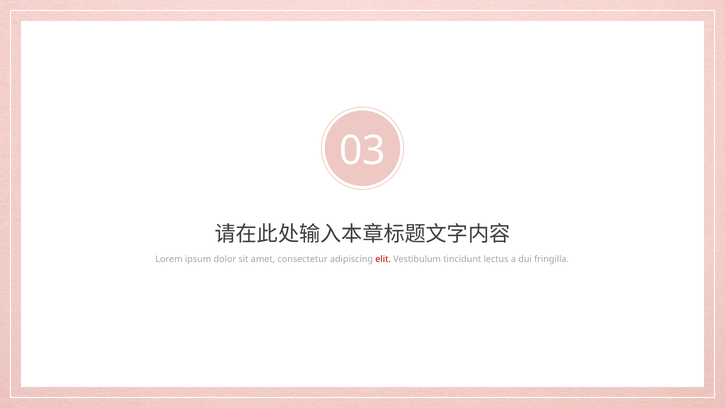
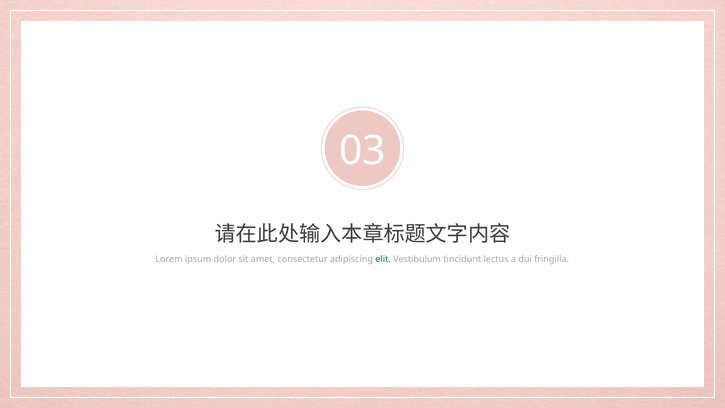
elit colour: red -> green
